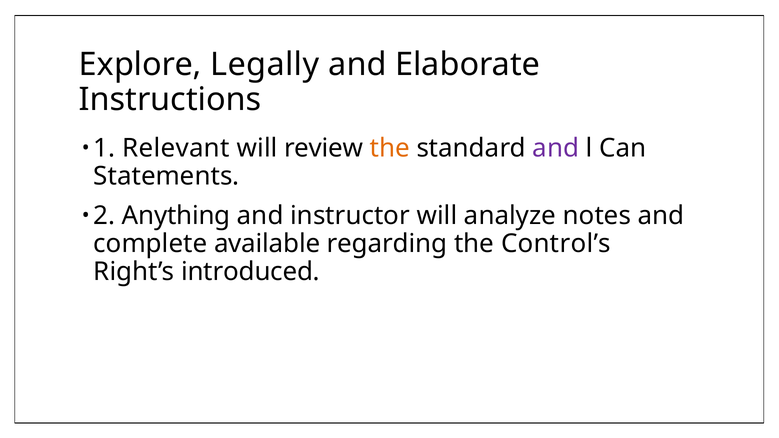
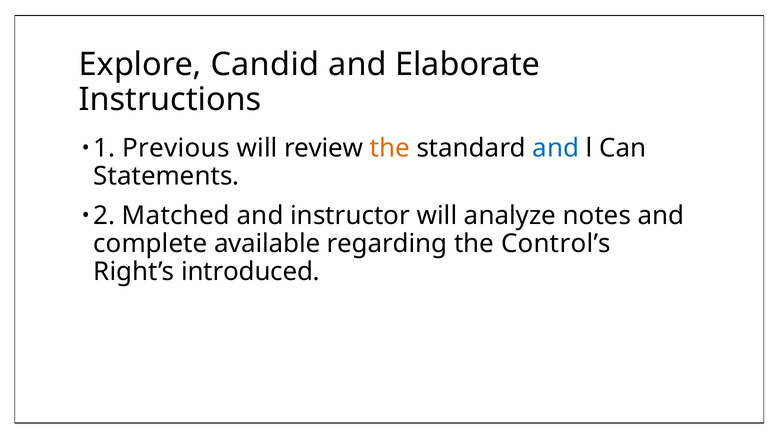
Legally: Legally -> Candid
Relevant: Relevant -> Previous
and at (556, 148) colour: purple -> blue
Anything: Anything -> Matched
